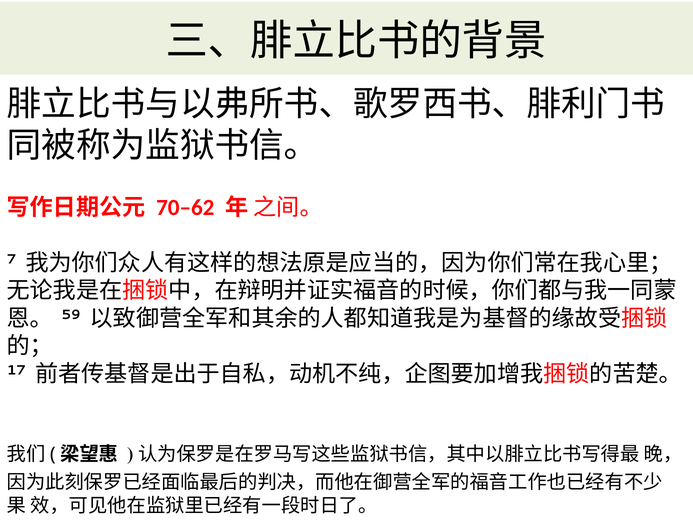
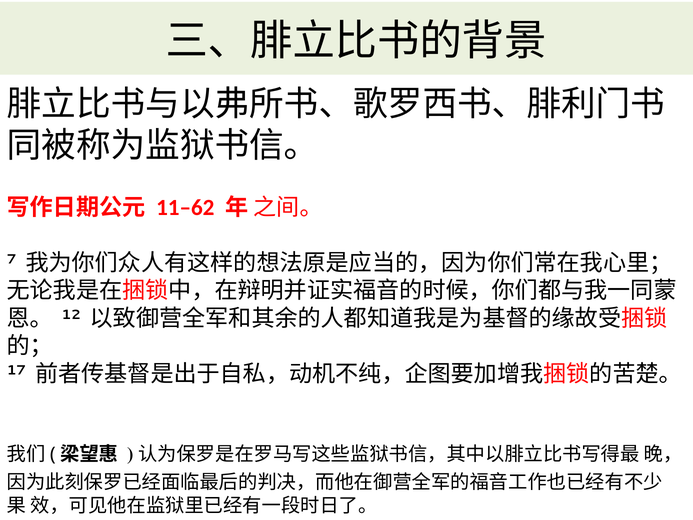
70–62: 70–62 -> 11–62
59: 59 -> 12
